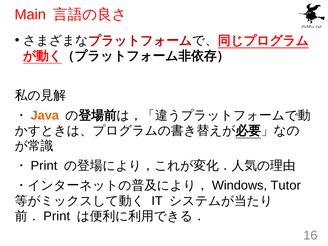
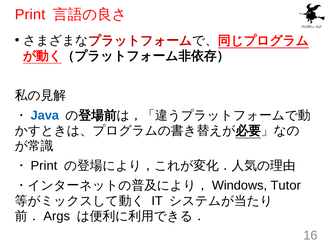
Main at (30, 15): Main -> Print
Java colour: orange -> blue
Print at (57, 216): Print -> Args
